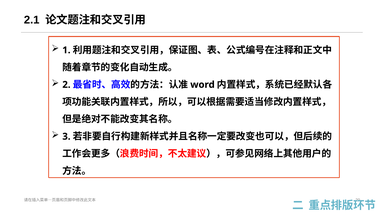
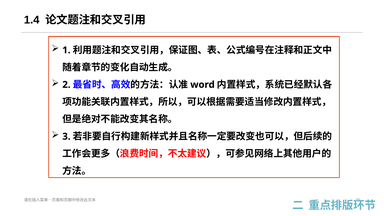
2.1: 2.1 -> 1.4
